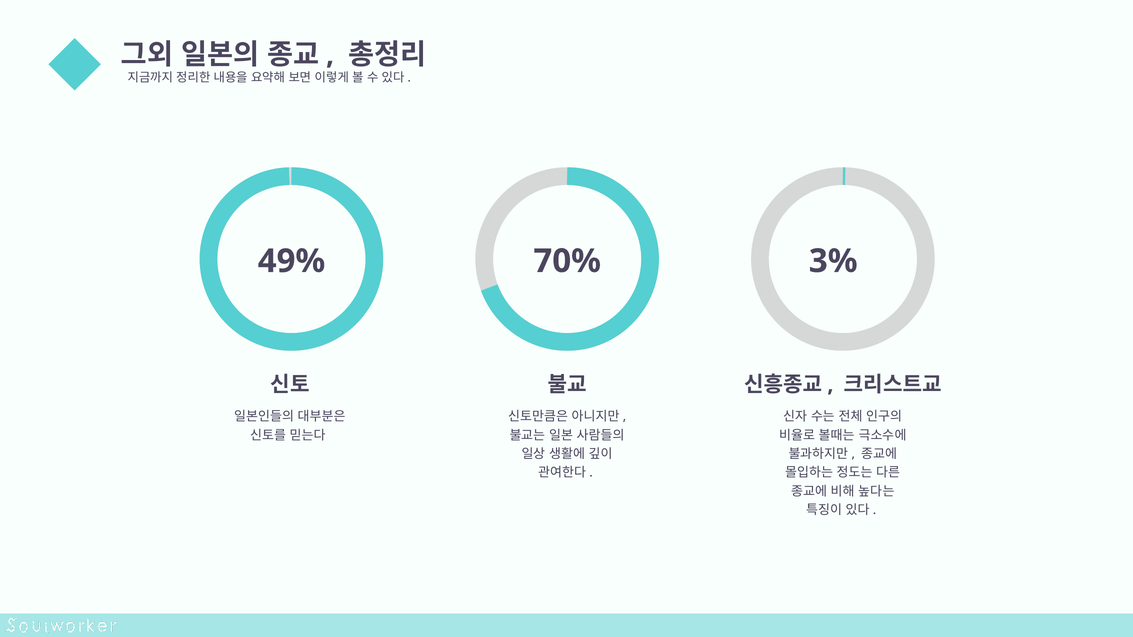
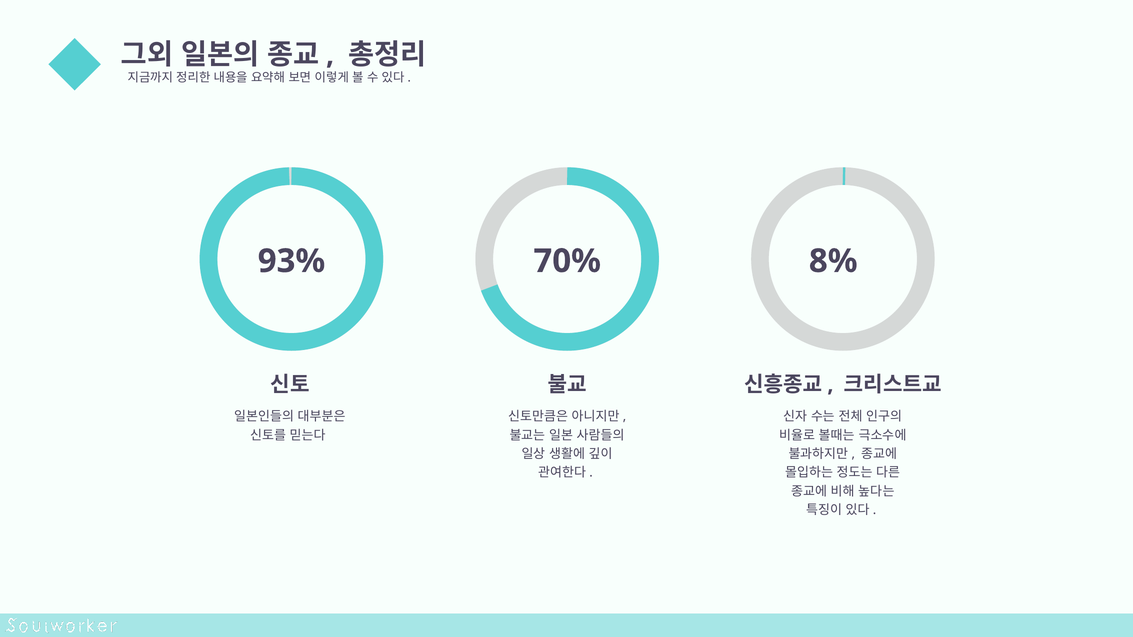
49%: 49% -> 93%
3%: 3% -> 8%
